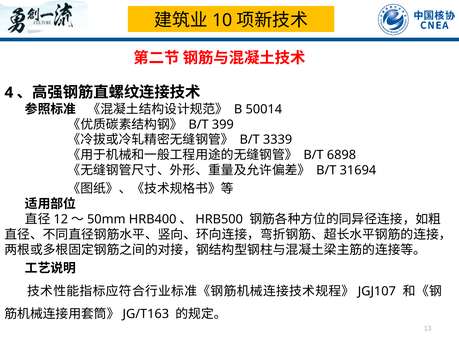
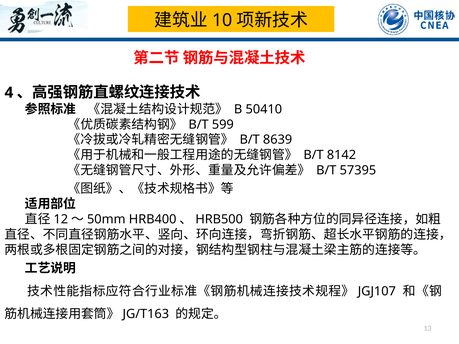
50014: 50014 -> 50410
399: 399 -> 599
3339: 3339 -> 8639
6898: 6898 -> 8142
31694: 31694 -> 57395
